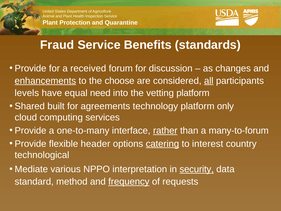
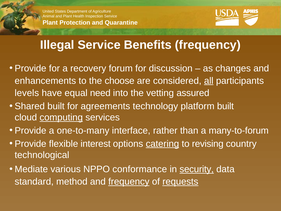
Fraud: Fraud -> Illegal
Benefits standards: standards -> frequency
received: received -> recovery
enhancements underline: present -> none
vetting platform: platform -> assured
platform only: only -> built
computing underline: none -> present
rather underline: present -> none
header: header -> interest
interest: interest -> revising
interpretation: interpretation -> conformance
requests underline: none -> present
